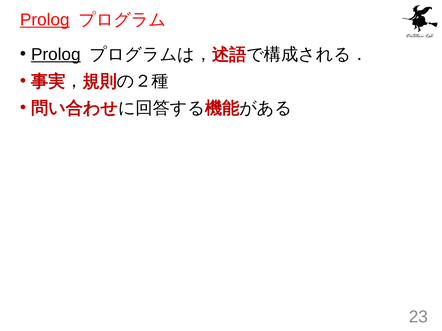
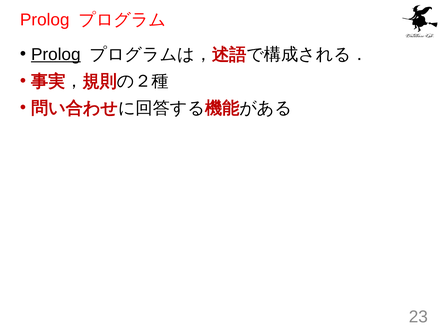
Prolog at (45, 20) underline: present -> none
